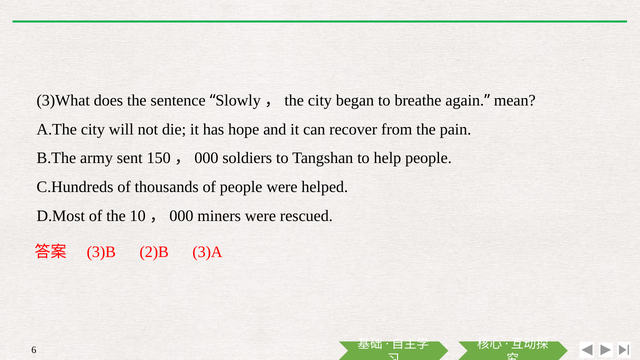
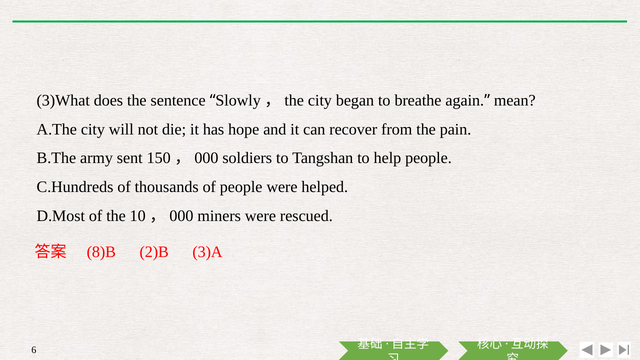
3)B: 3)B -> 8)B
